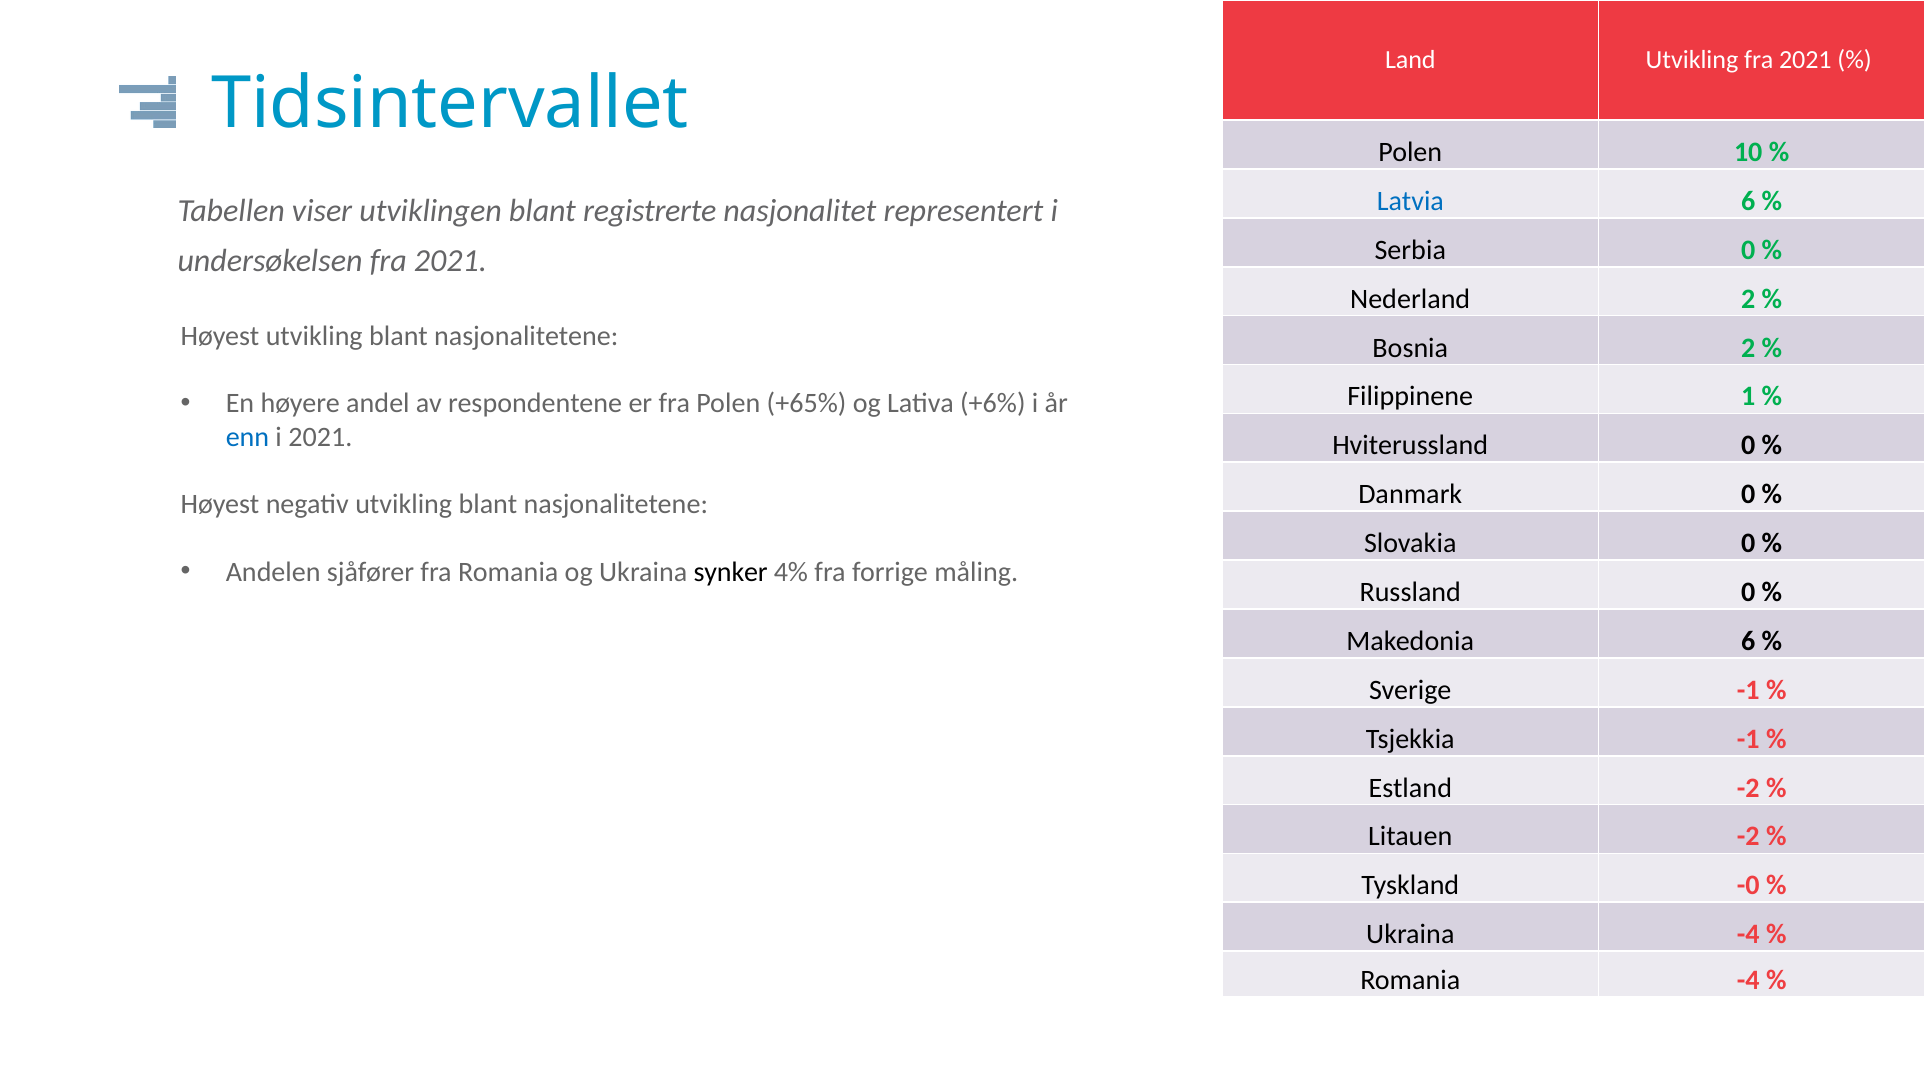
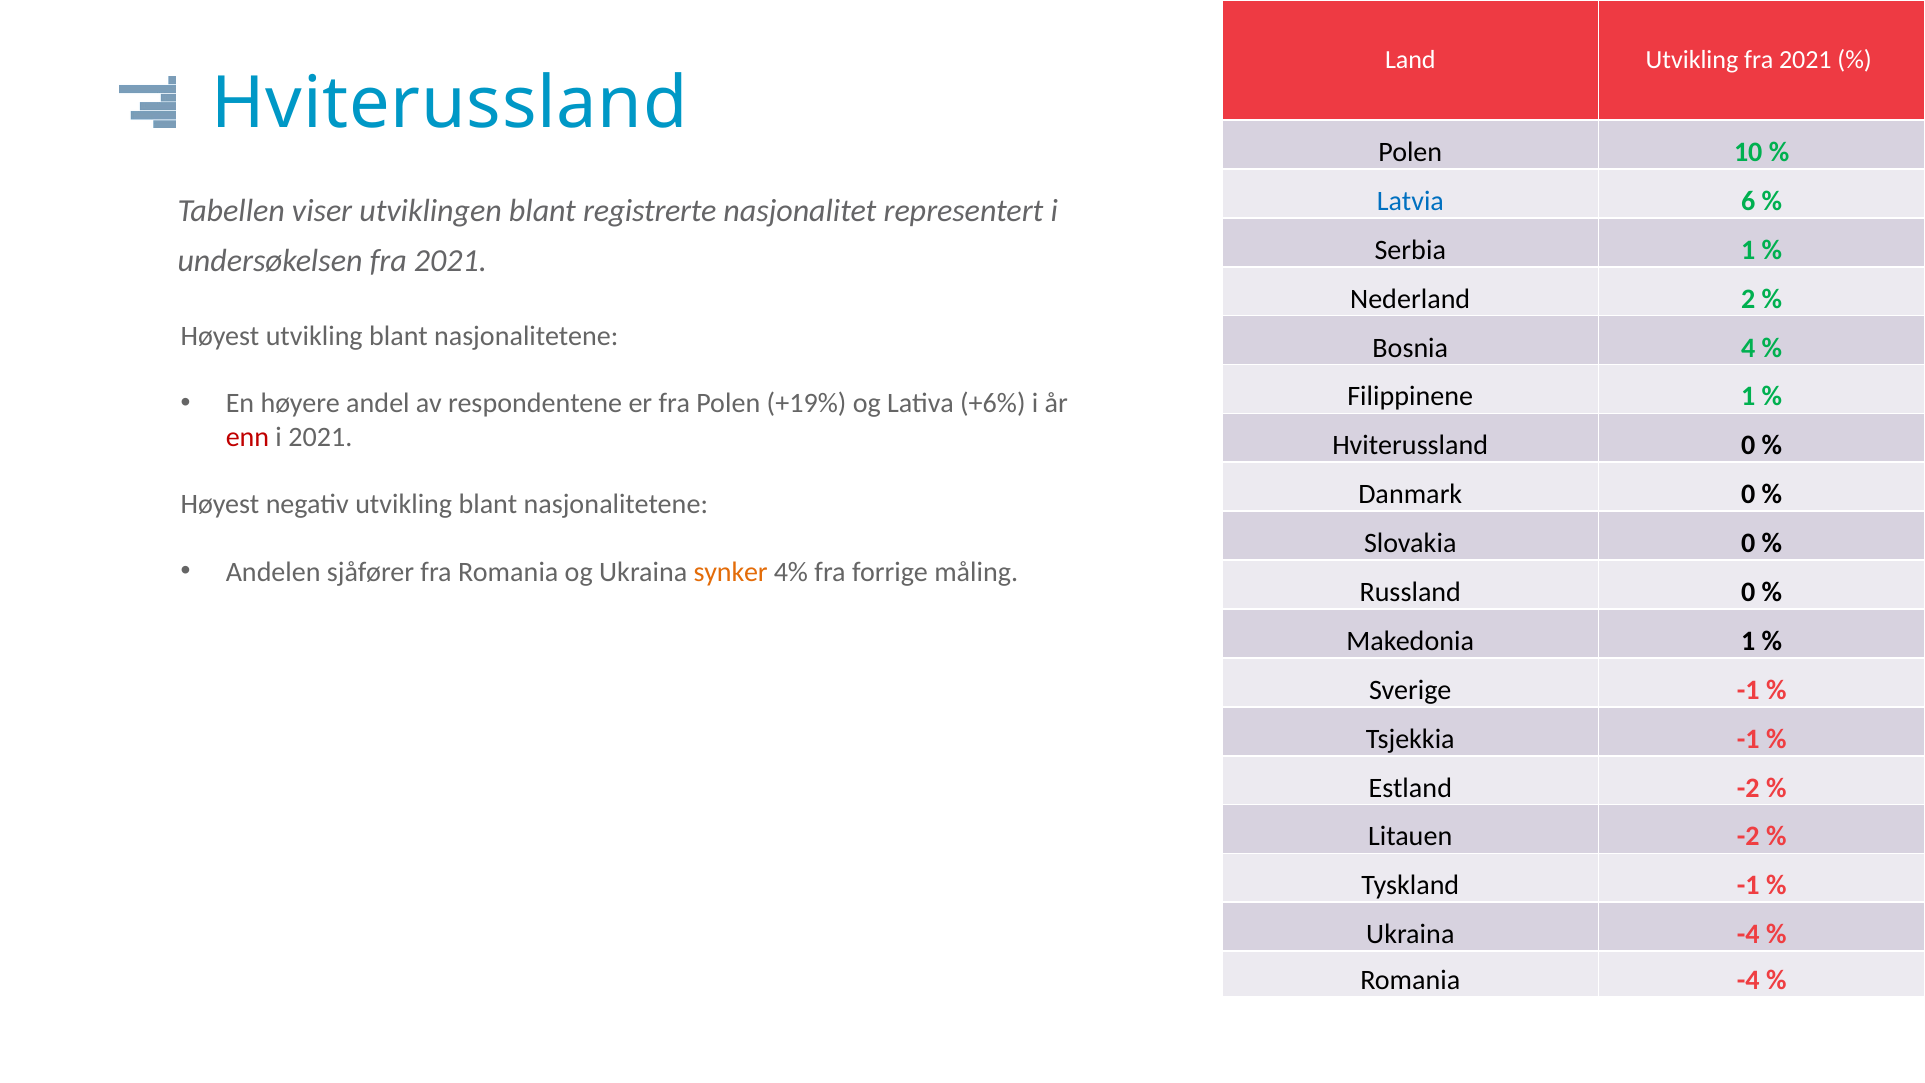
Tidsintervallet at (450, 104): Tidsintervallet -> Hviterussland
Serbia 0: 0 -> 1
Bosnia 2: 2 -> 4
+65%: +65% -> +19%
enn colour: blue -> red
synker colour: black -> orange
Makedonia 6: 6 -> 1
Tyskland -0: -0 -> -1
